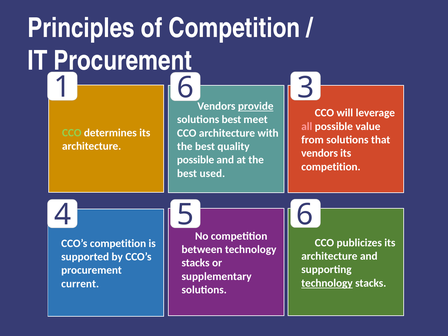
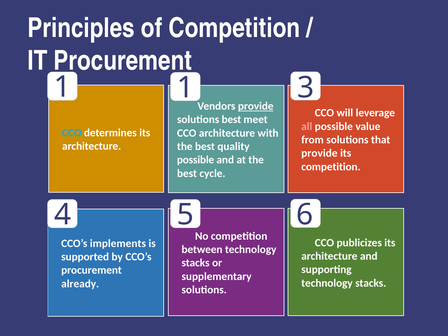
1 6: 6 -> 1
CCO at (72, 133) colour: light green -> light blue
vendors at (320, 153): vendors -> provide
used: used -> cycle
CCO’s competition: competition -> implements
technology at (327, 283) underline: present -> none
current: current -> already
